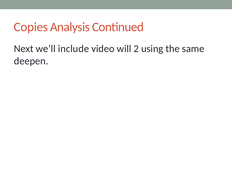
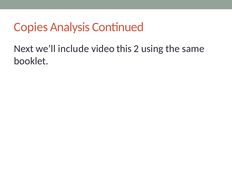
will: will -> this
deepen: deepen -> booklet
